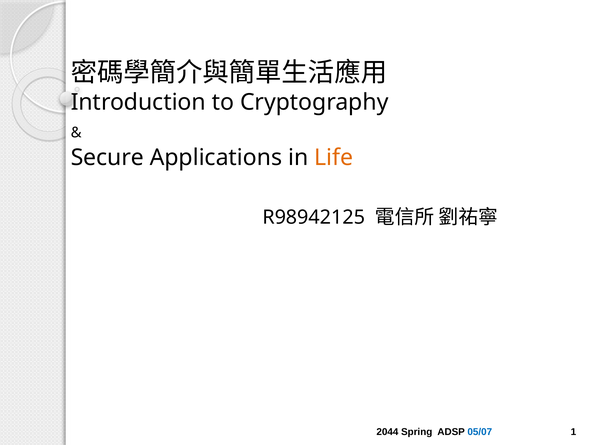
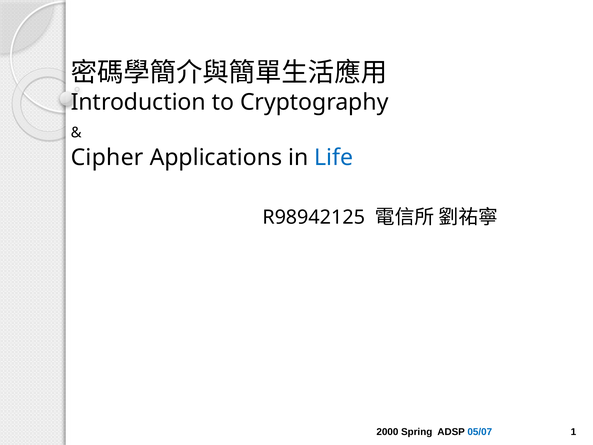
Secure: Secure -> Cipher
Life colour: orange -> blue
2044: 2044 -> 2000
